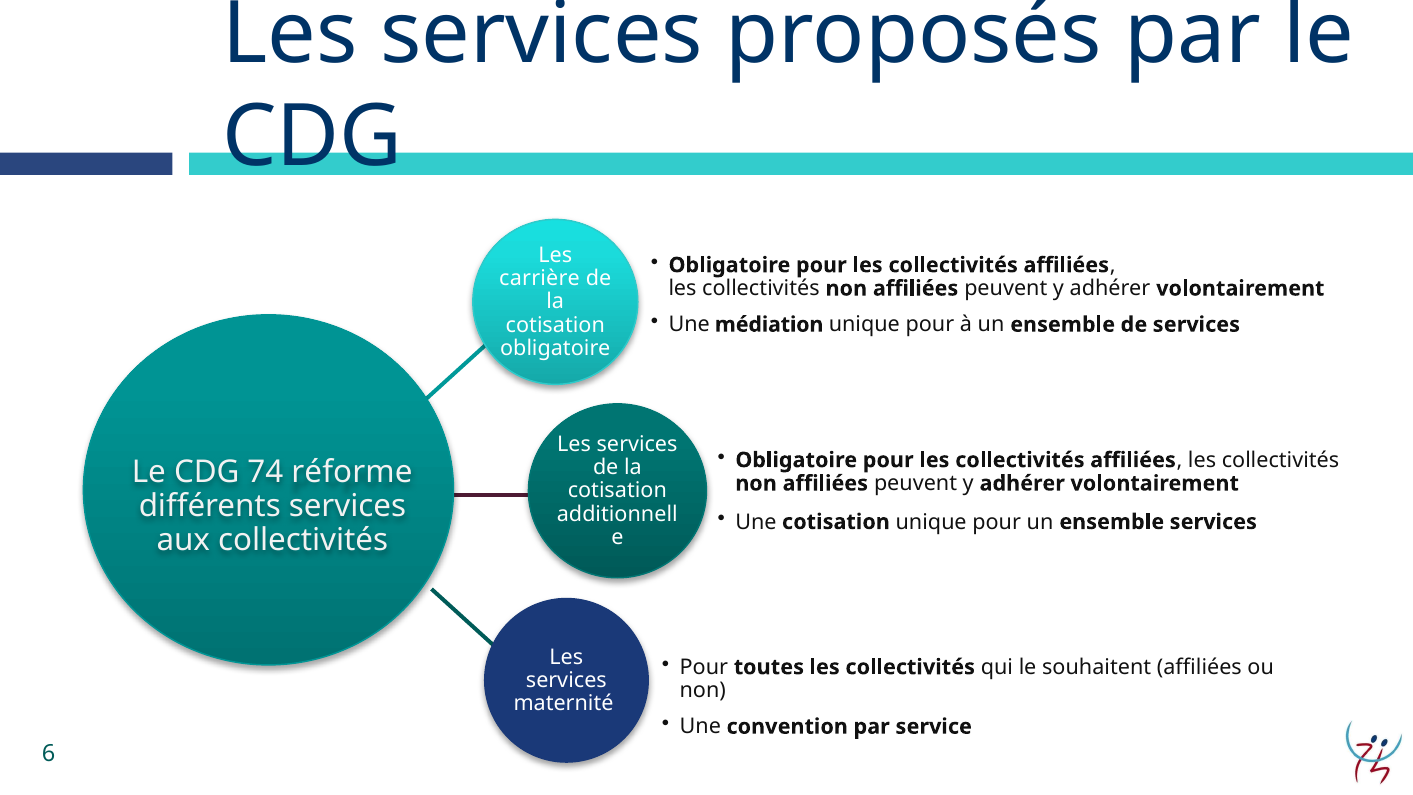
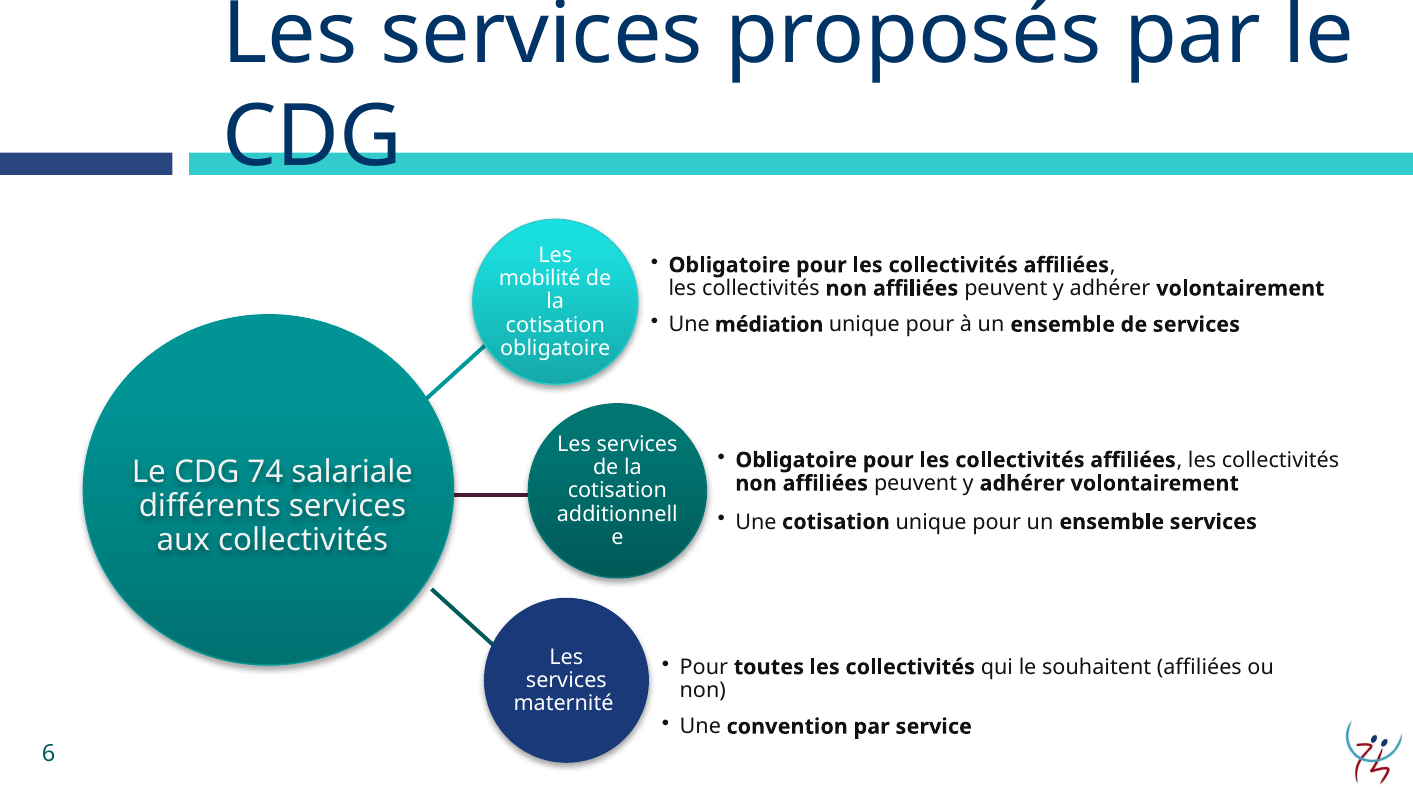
carrière: carrière -> mobilité
réforme: réforme -> salariale
